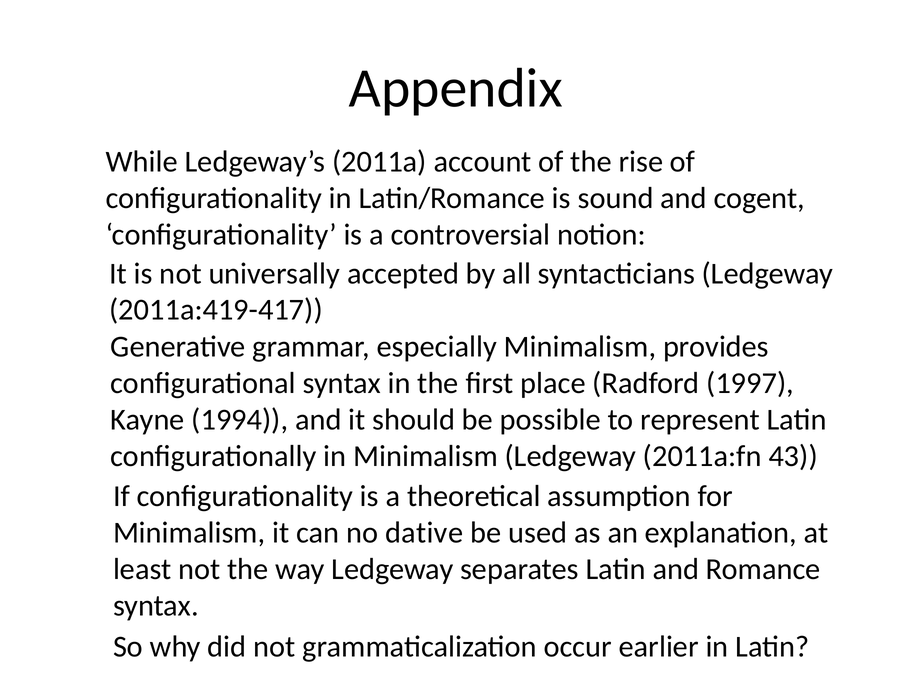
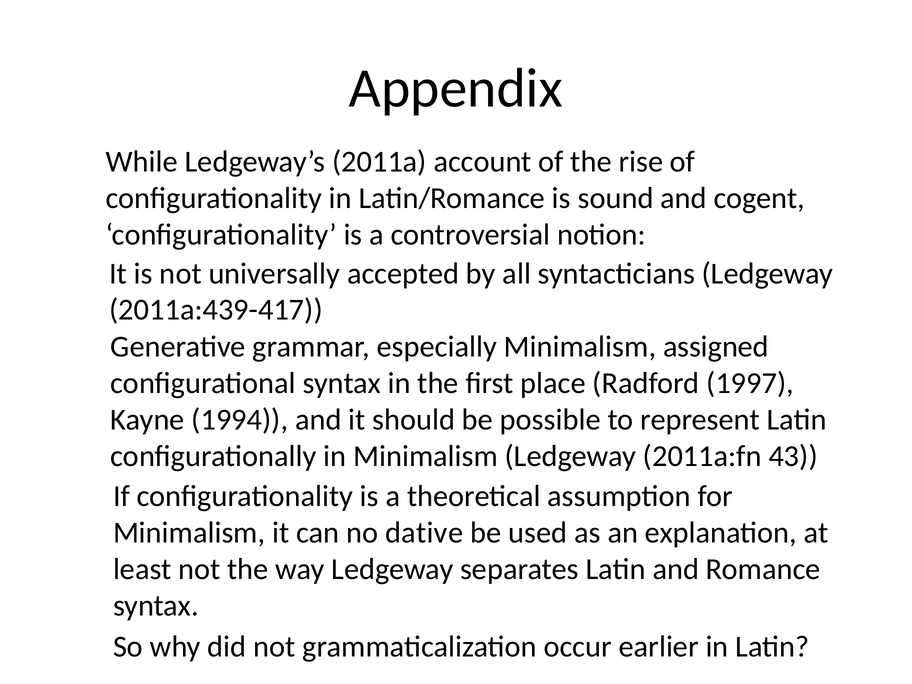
2011a:419-417: 2011a:419-417 -> 2011a:439-417
provides: provides -> assigned
